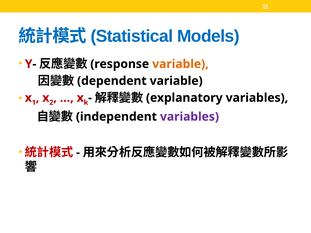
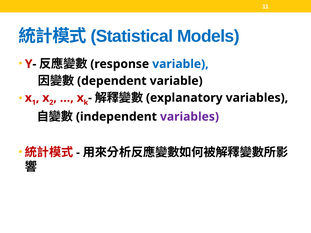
variable at (180, 64) colour: orange -> blue
